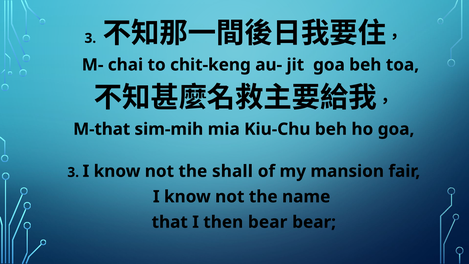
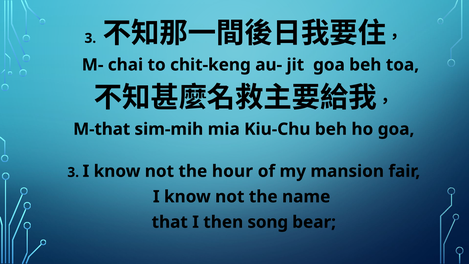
shall: shall -> hour
then bear: bear -> song
